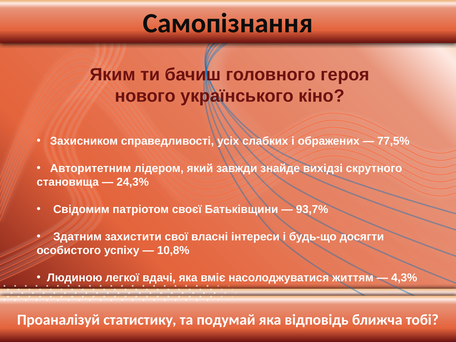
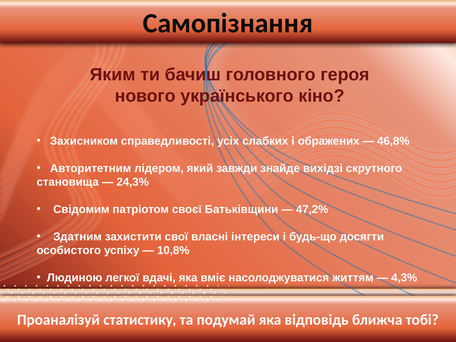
77,5%: 77,5% -> 46,8%
93,7%: 93,7% -> 47,2%
